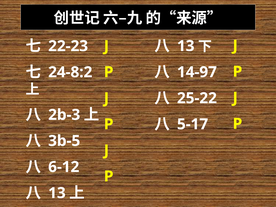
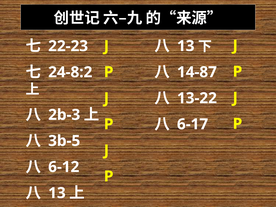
14-97: 14-97 -> 14-87
25-22: 25-22 -> 13-22
5-17: 5-17 -> 6-17
